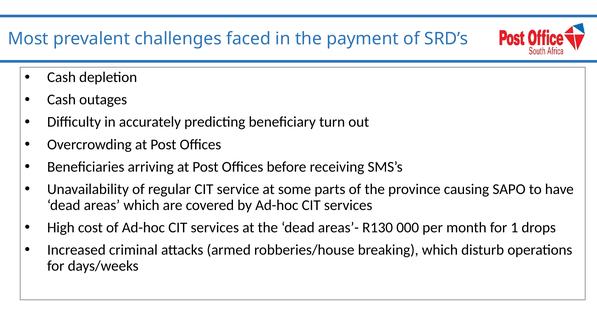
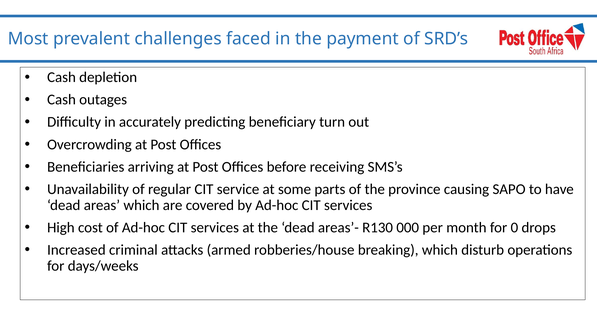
1: 1 -> 0
